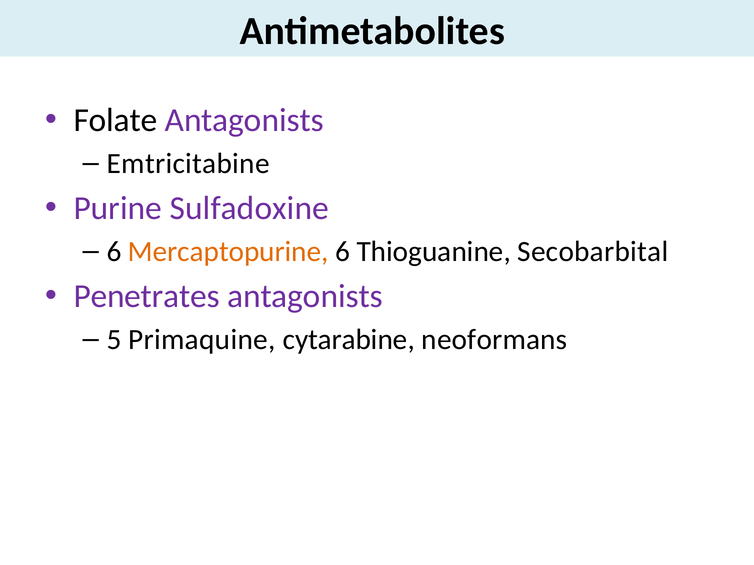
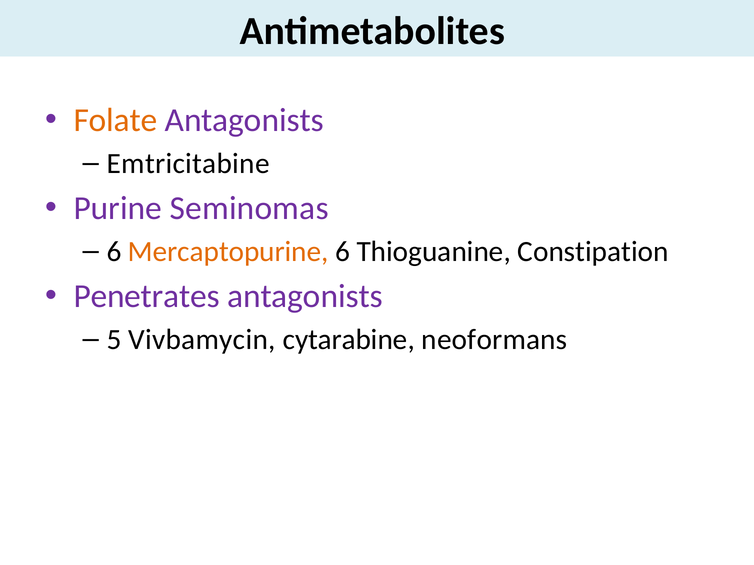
Folate colour: black -> orange
Sulfadoxine: Sulfadoxine -> Seminomas
Secobarbital: Secobarbital -> Constipation
Primaquine: Primaquine -> Vivbamycin
